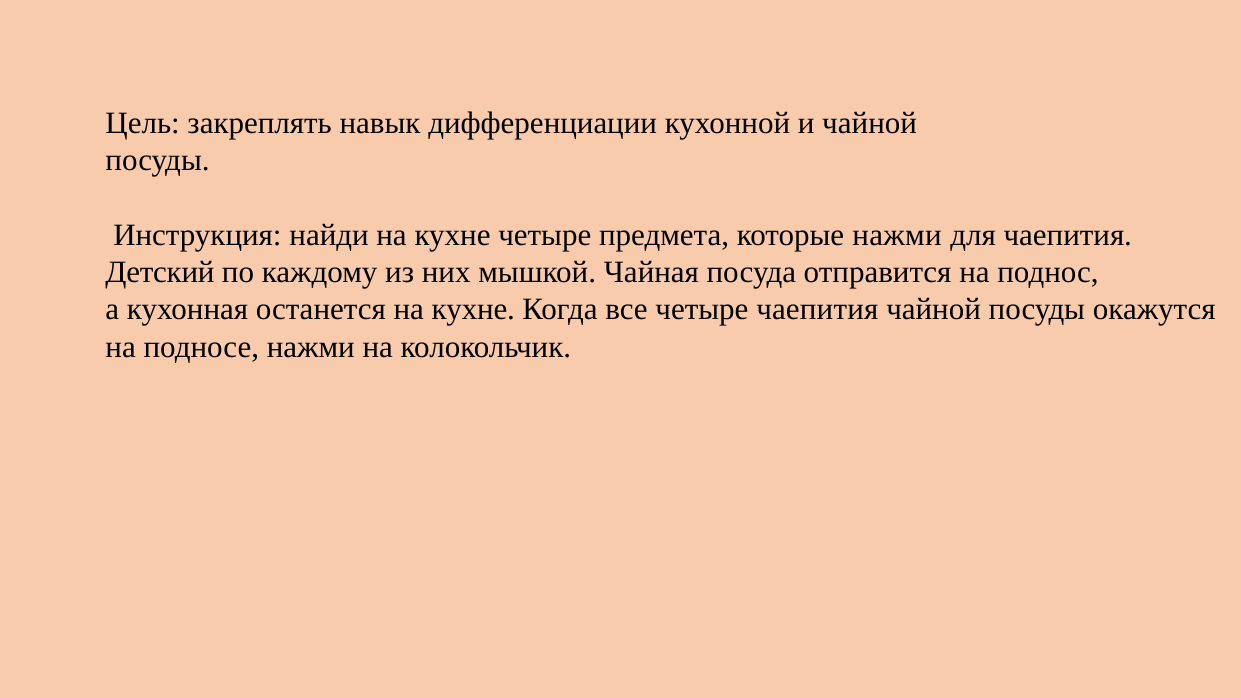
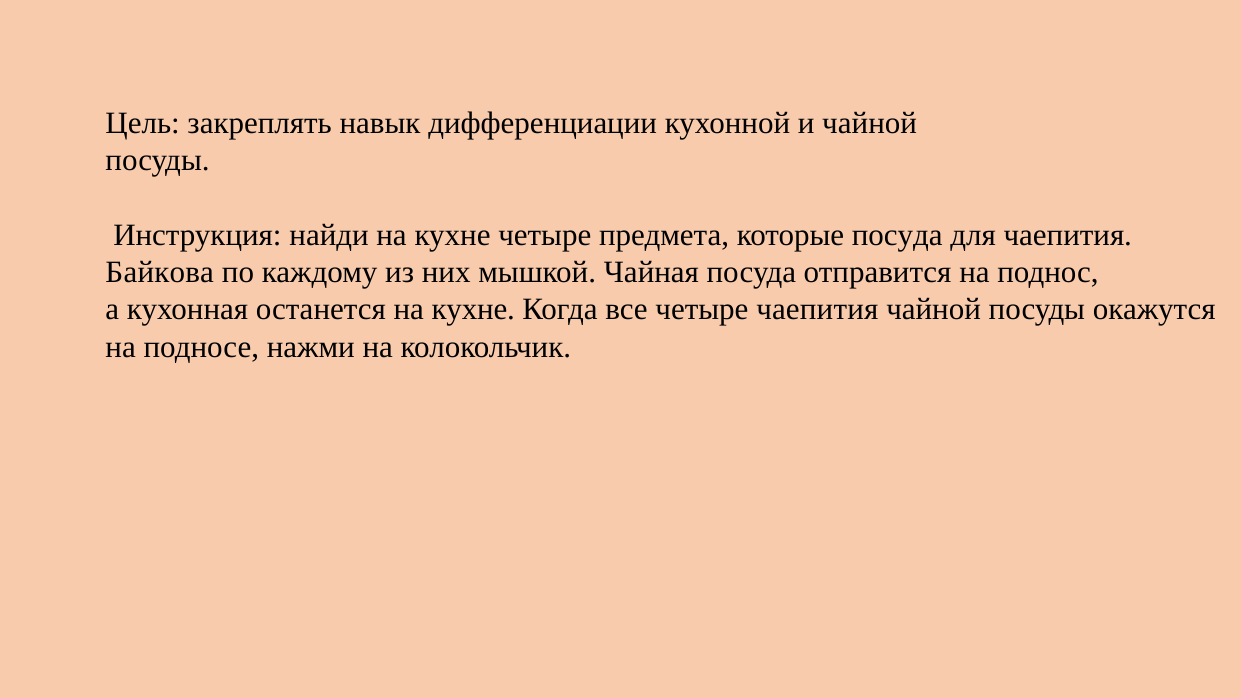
которые нажми: нажми -> посуда
Детский: Детский -> Байкова
